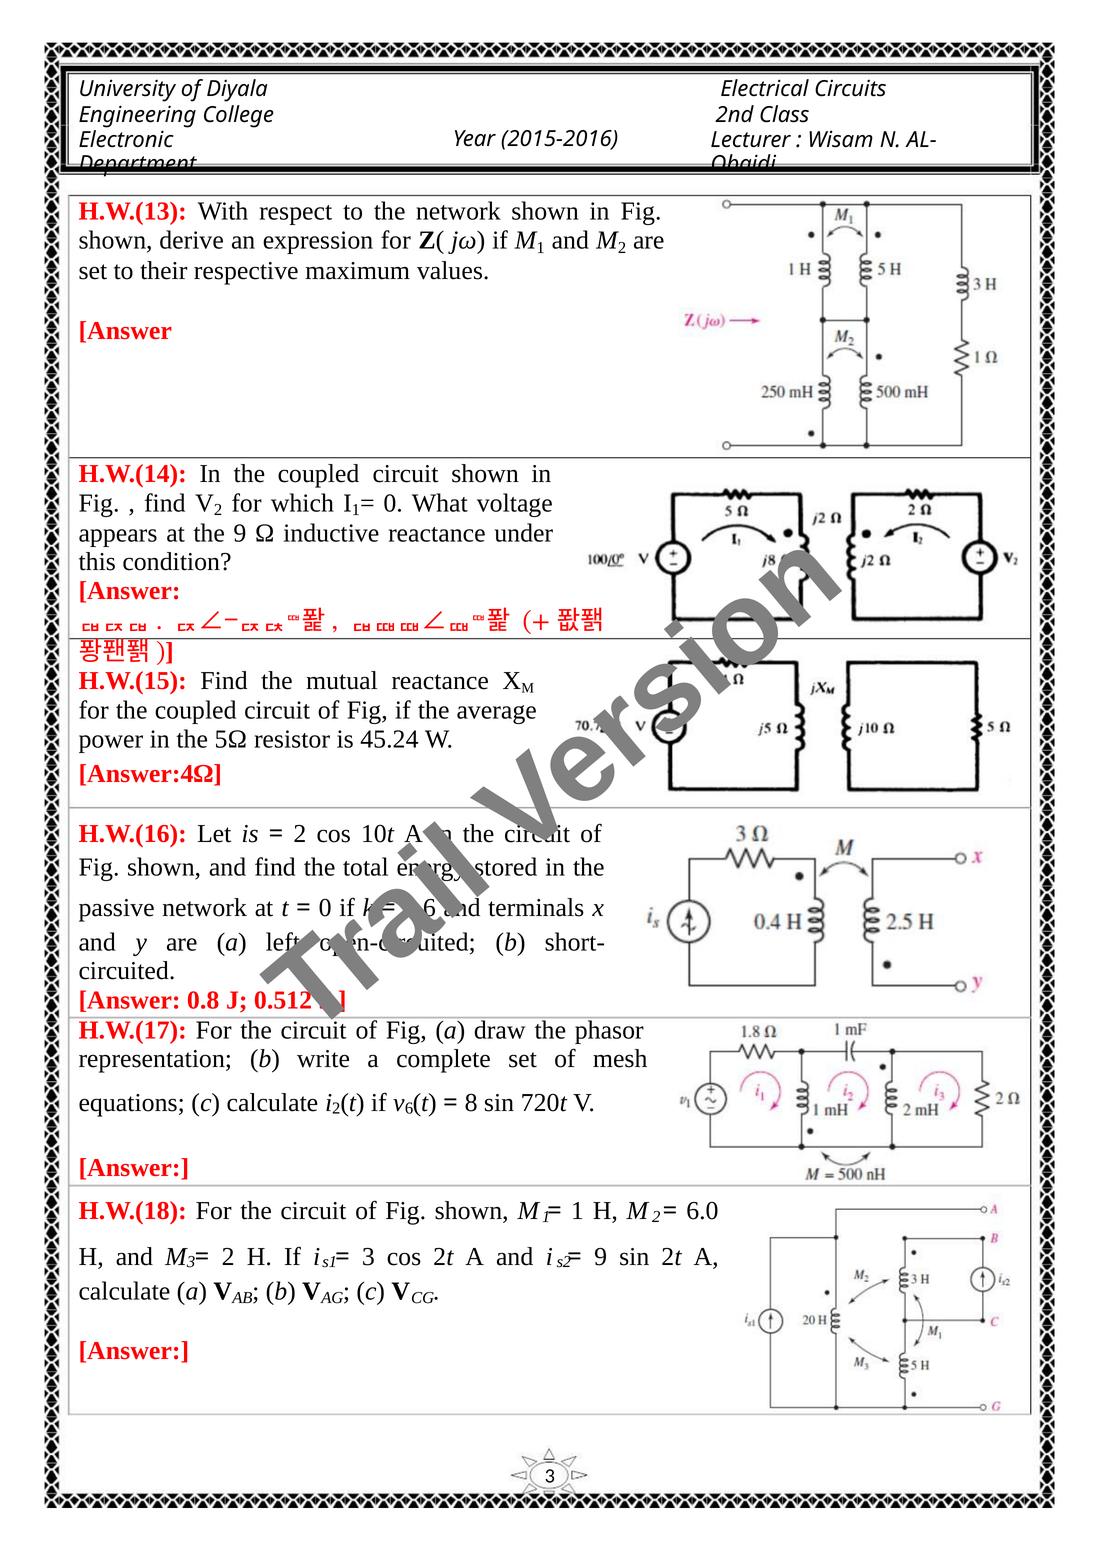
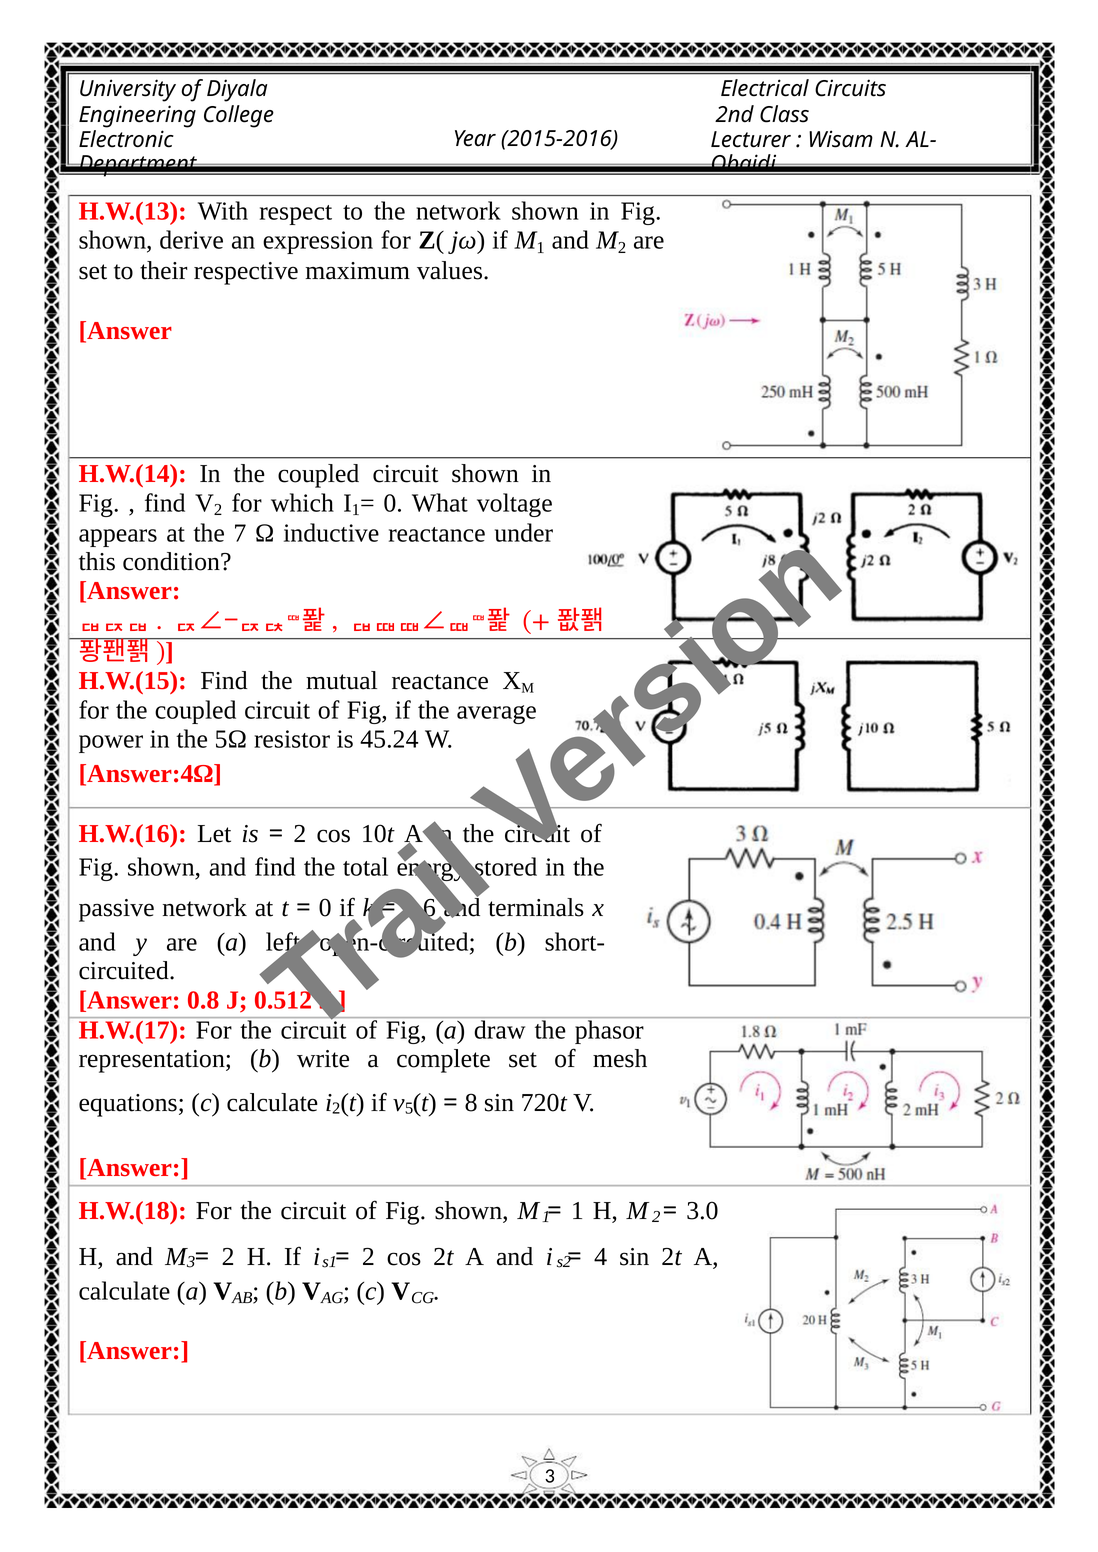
the 9: 9 -> 7
6: 6 -> 5
6.0: 6.0 -> 3.0
3 at (368, 1257): 3 -> 2
9 at (601, 1257): 9 -> 4
